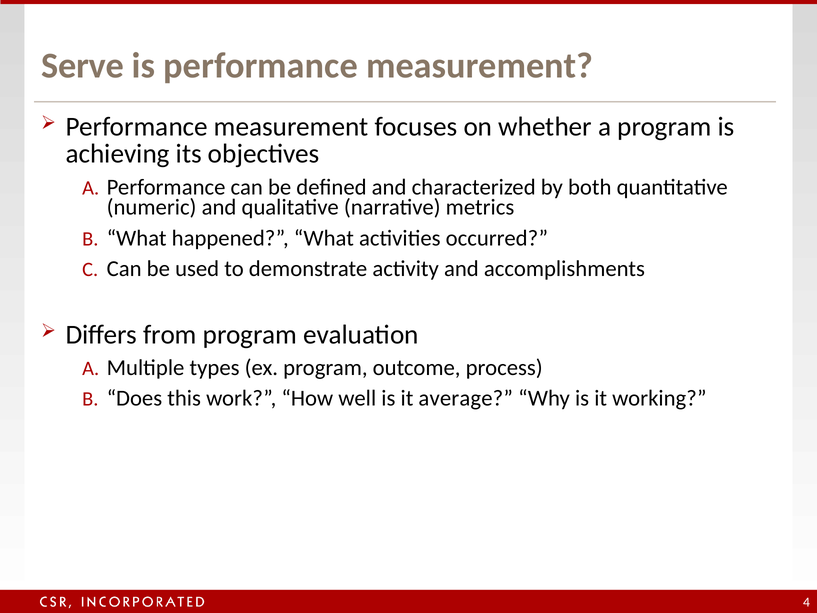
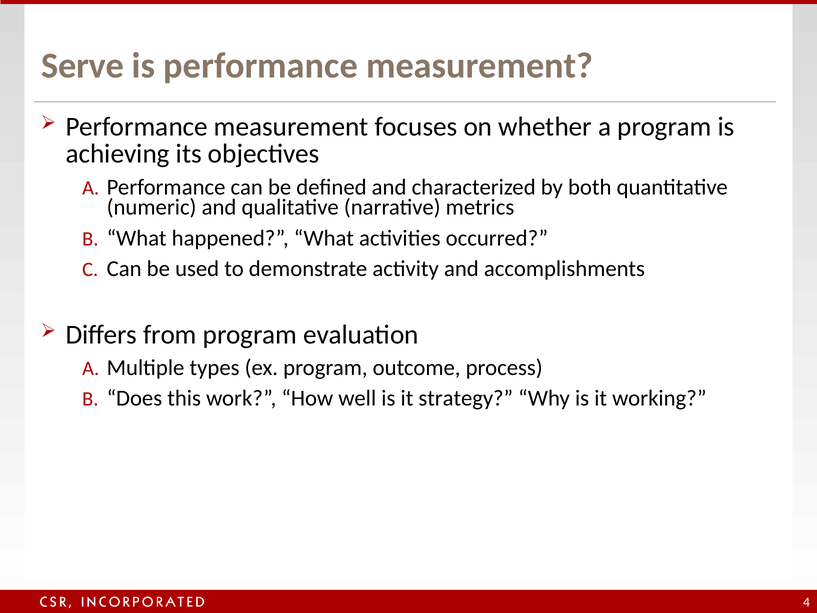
average: average -> strategy
